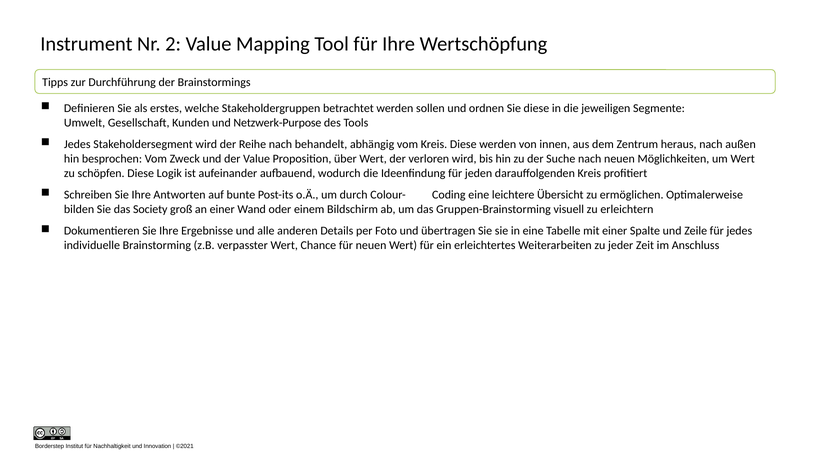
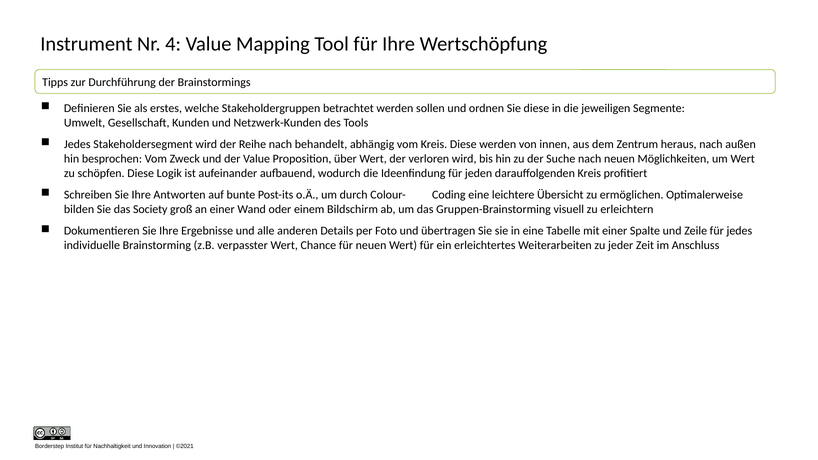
2: 2 -> 4
Netzwerk-Purpose: Netzwerk-Purpose -> Netzwerk-Kunden
